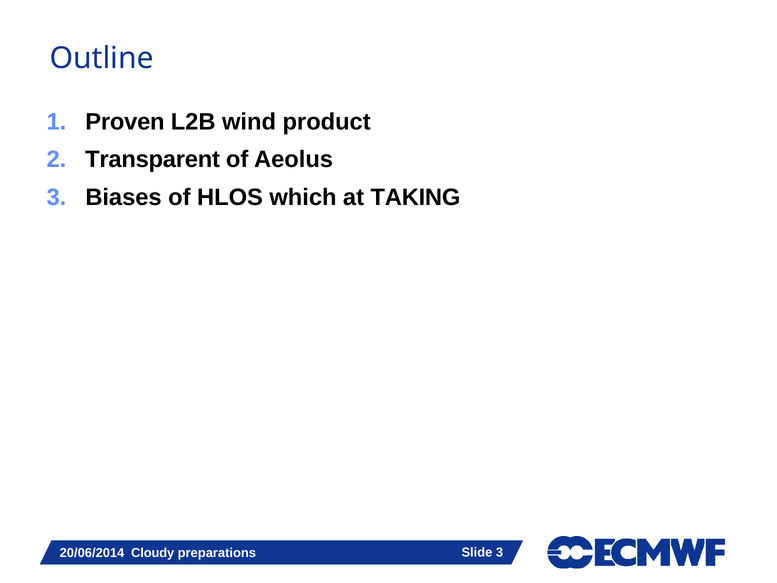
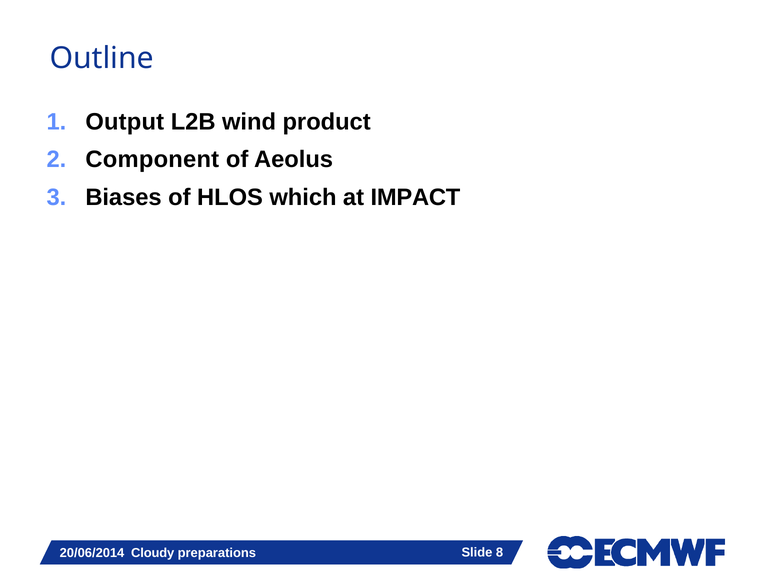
Proven: Proven -> Output
Transparent: Transparent -> Component
TAKING: TAKING -> IMPACT
Slide 3: 3 -> 8
